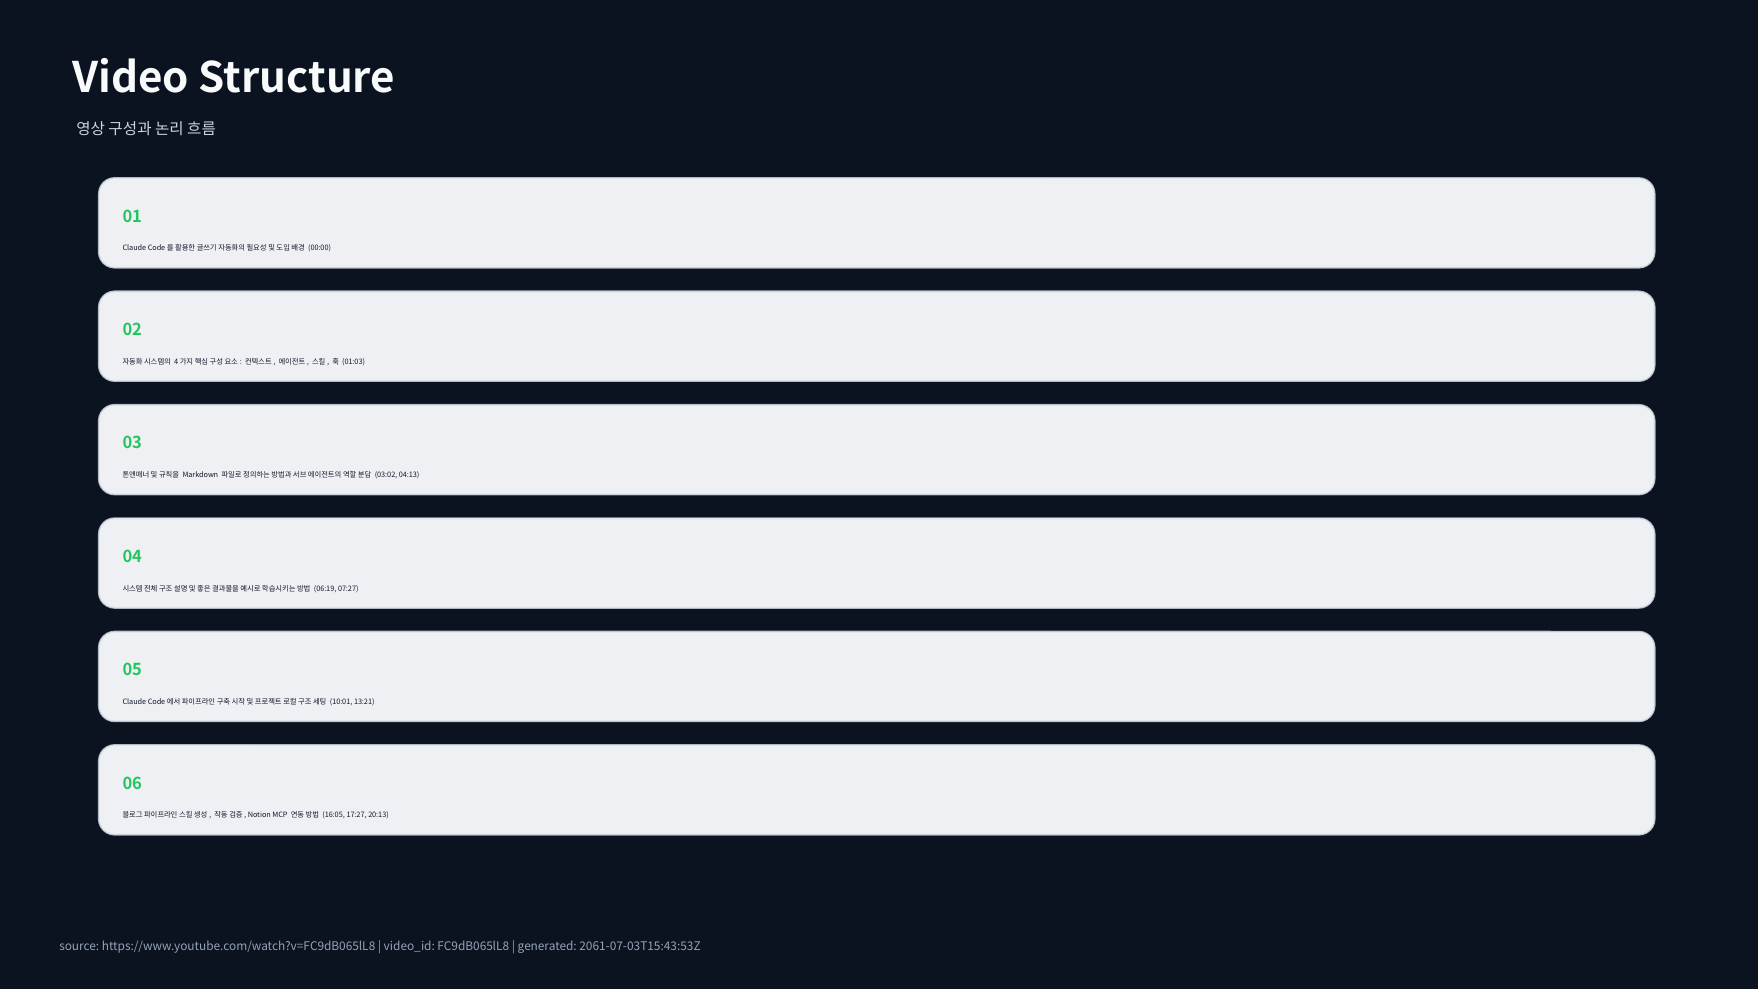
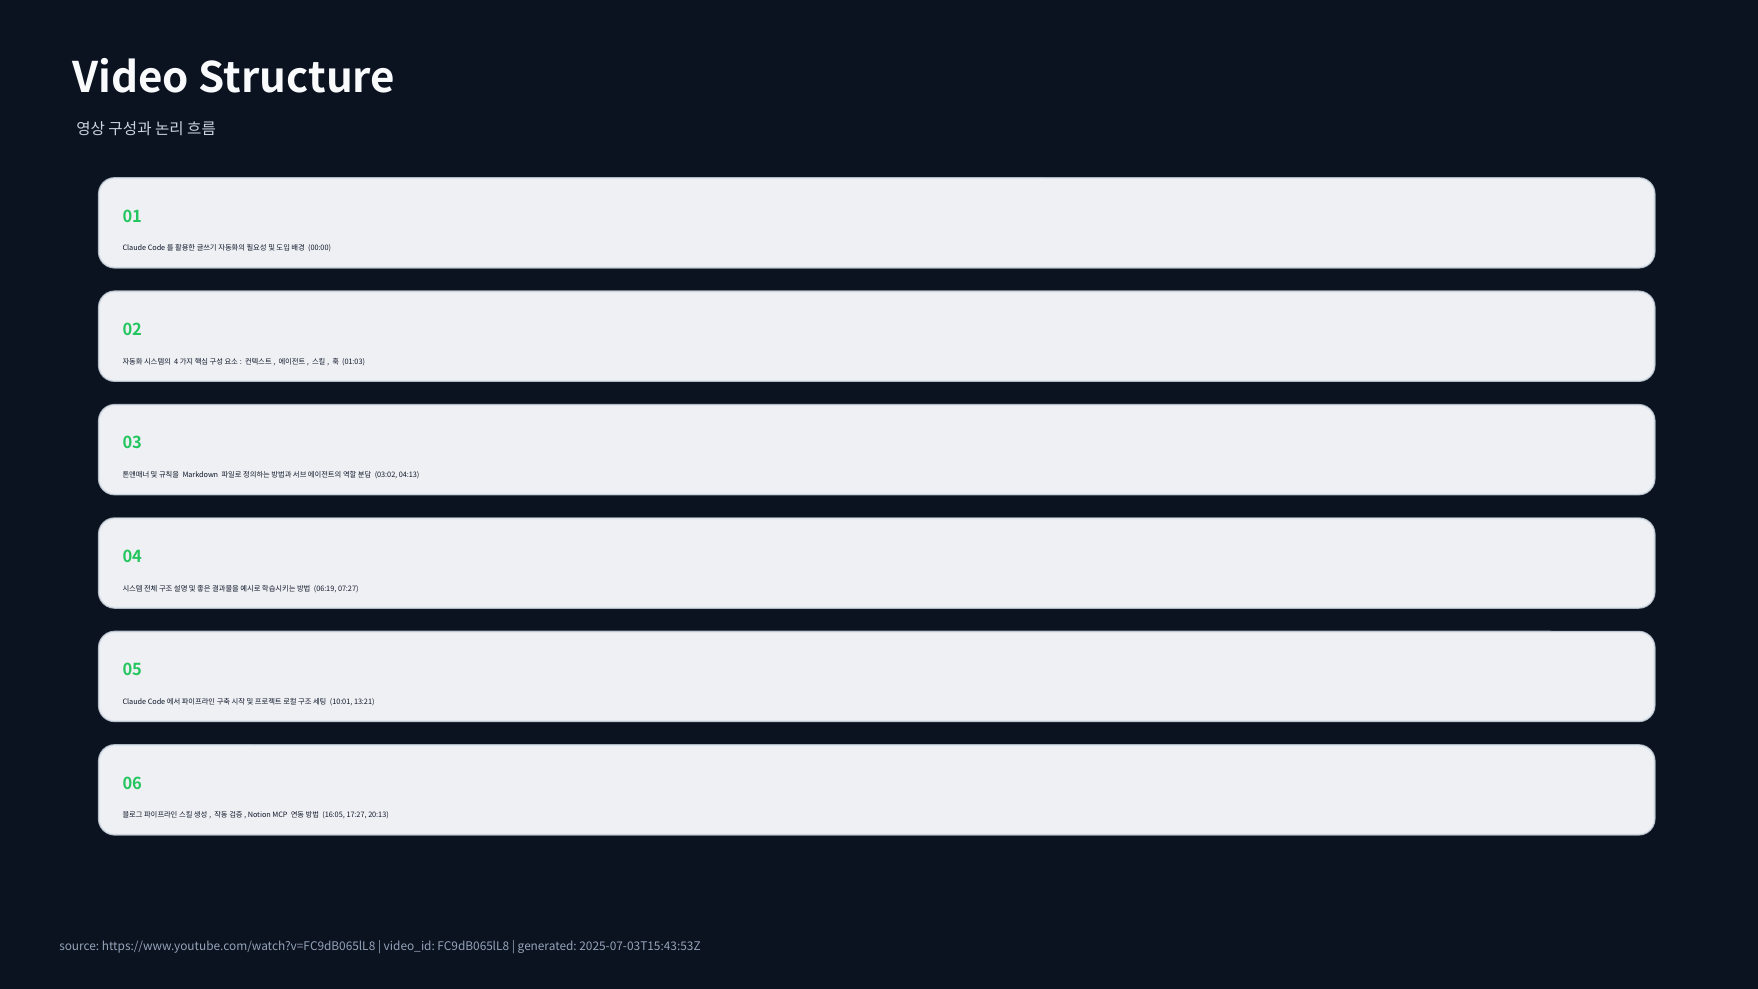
2061-07-03T15:43:53Z: 2061-07-03T15:43:53Z -> 2025-07-03T15:43:53Z
